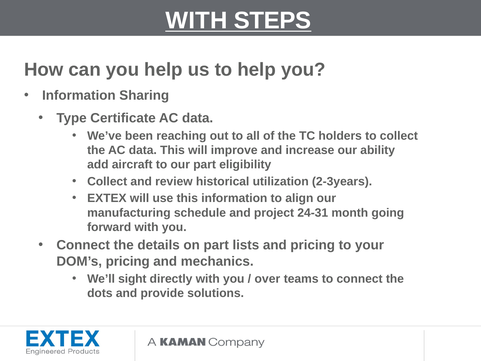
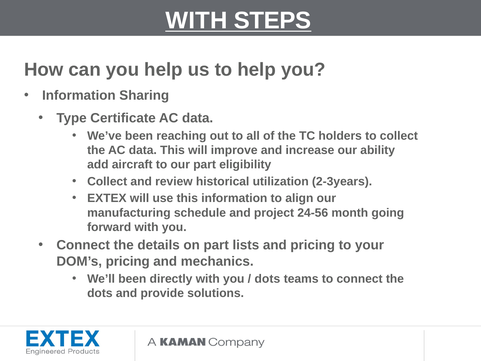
24-31: 24-31 -> 24-56
We’ll sight: sight -> been
over at (267, 279): over -> dots
